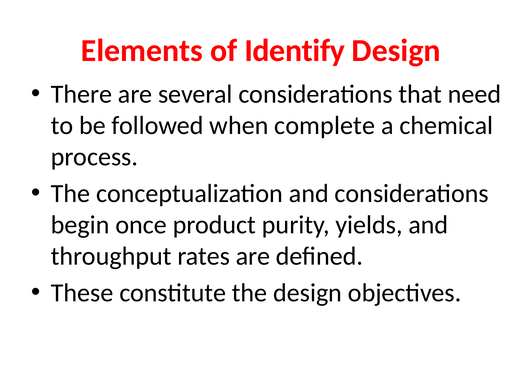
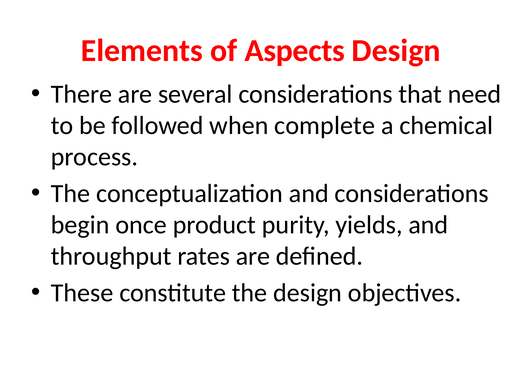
Identify: Identify -> Aspects
